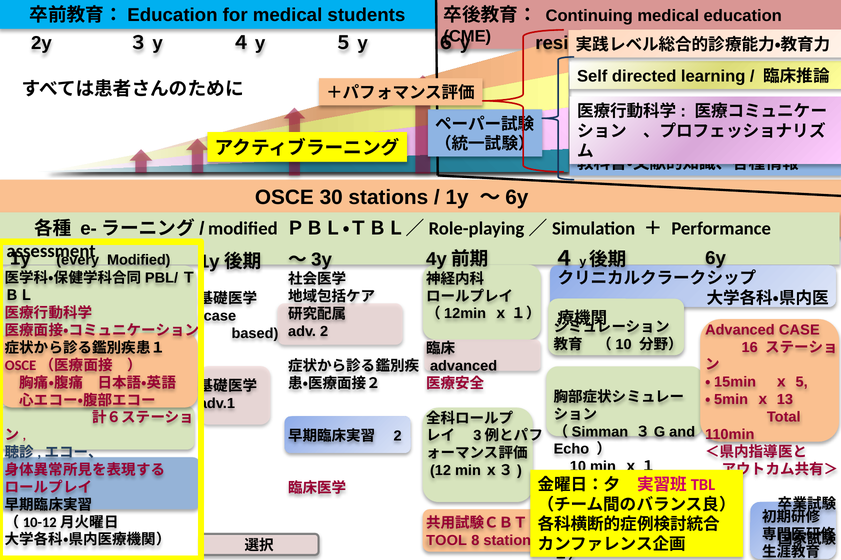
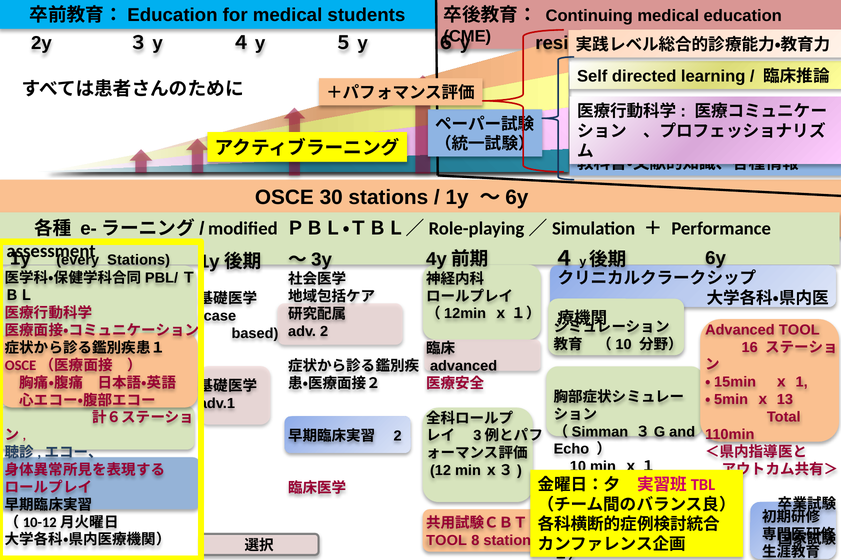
Modified at (139, 260): Modified -> Stations
CASE at (799, 330): CASE -> TOOL
5: 5 -> 1
